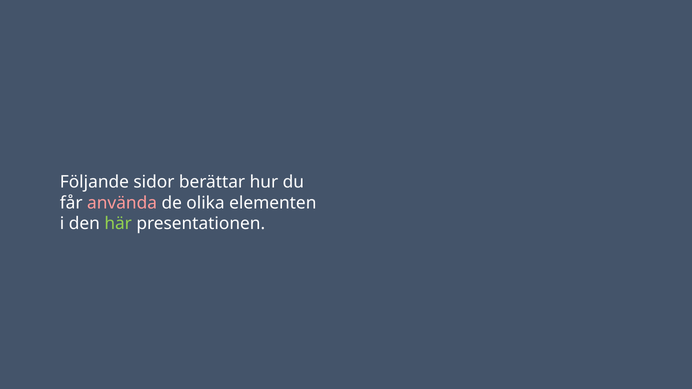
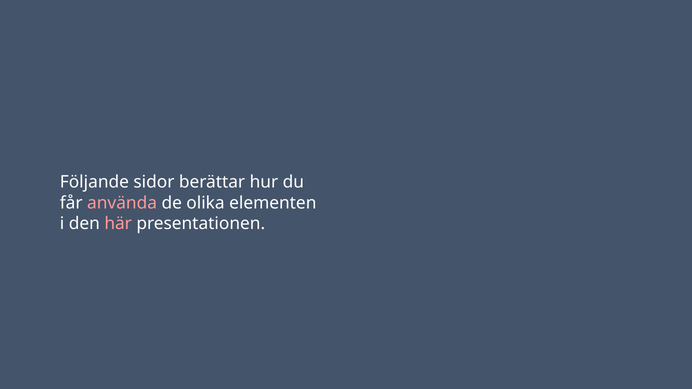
här colour: light green -> pink
